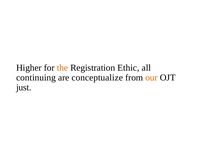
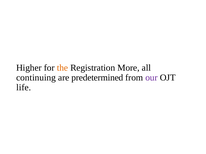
Ethic: Ethic -> More
conceptualize: conceptualize -> predetermined
our colour: orange -> purple
just: just -> life
